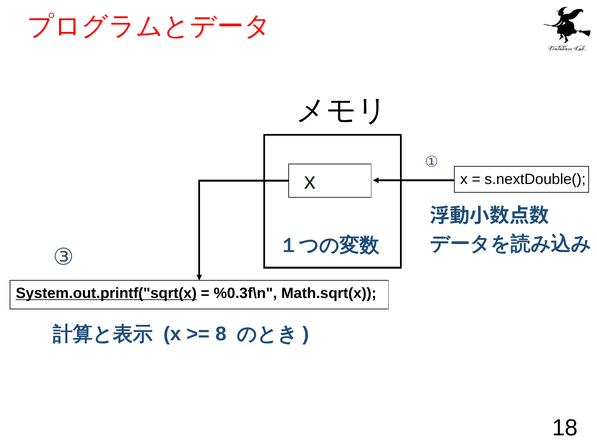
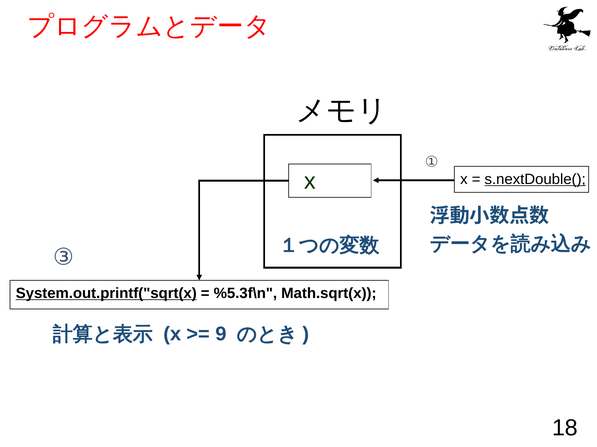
s.nextDouble( underline: none -> present
%0.3f\n: %0.3f\n -> %5.3f\n
8: 8 -> 9
